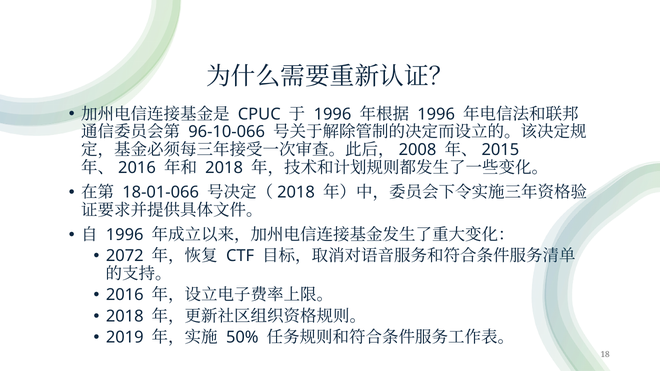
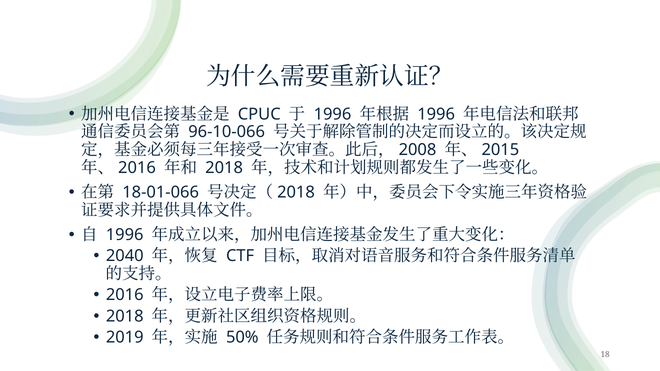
2072: 2072 -> 2040
